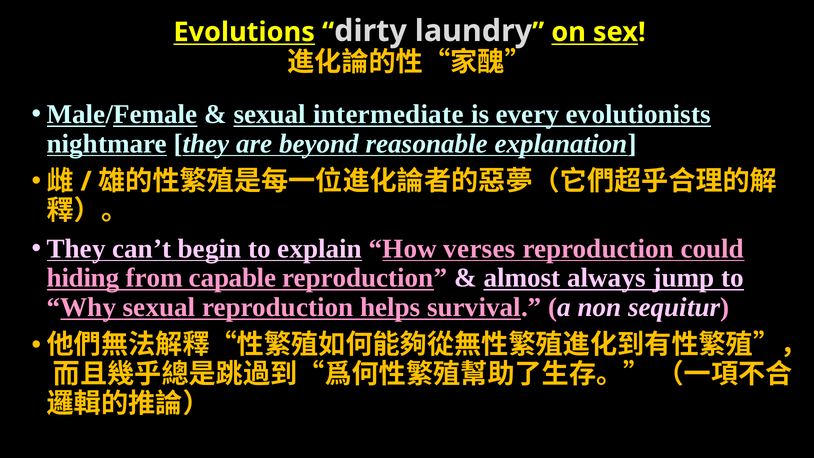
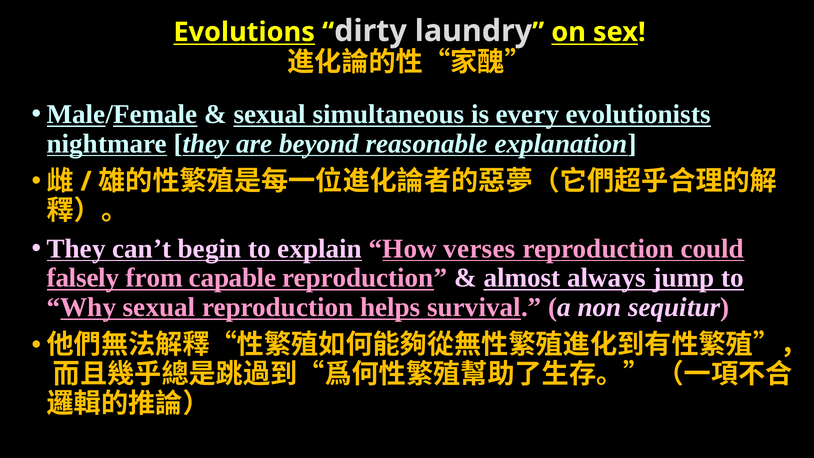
intermediate: intermediate -> simultaneous
hiding: hiding -> falsely
